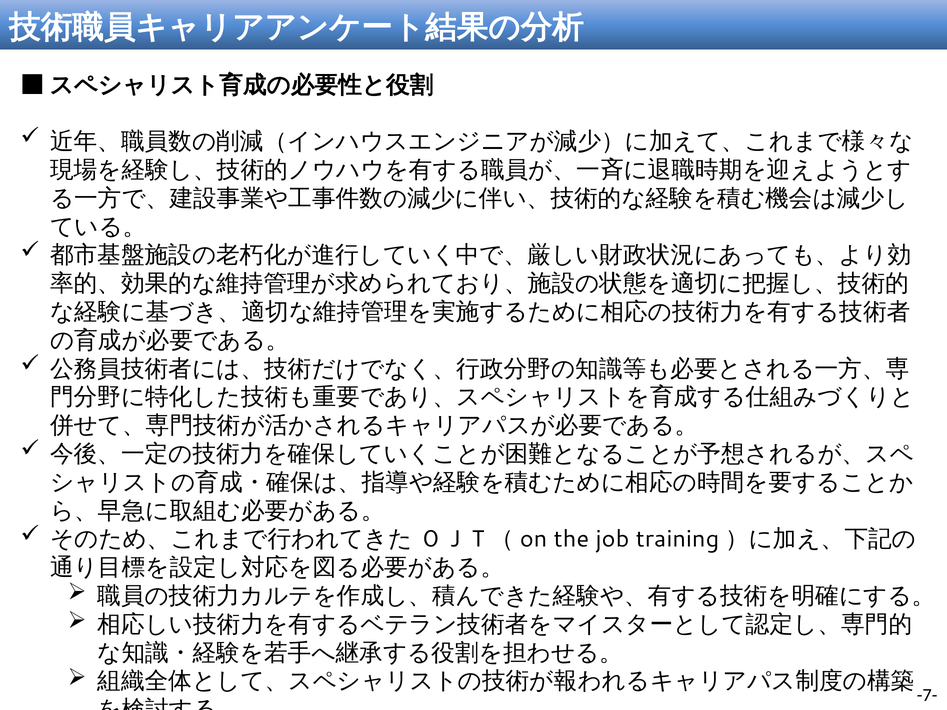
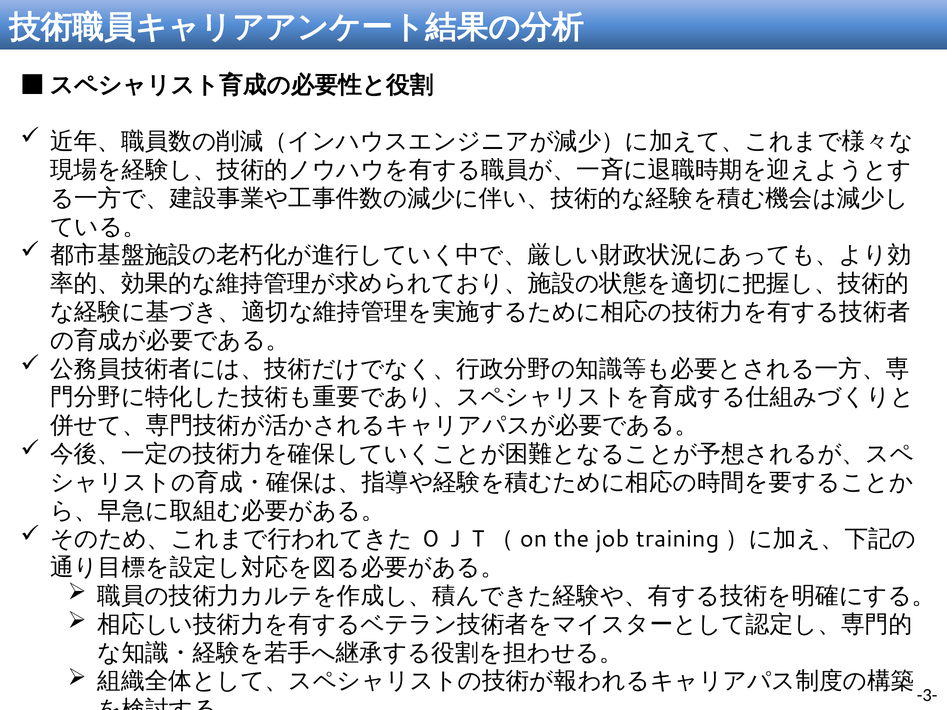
-7-: -7- -> -3-
